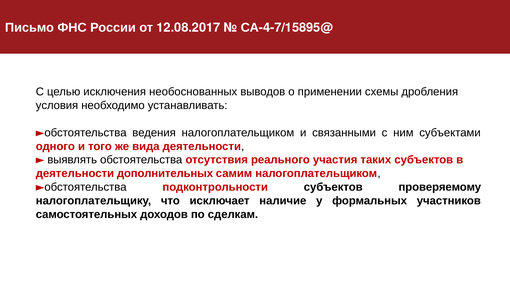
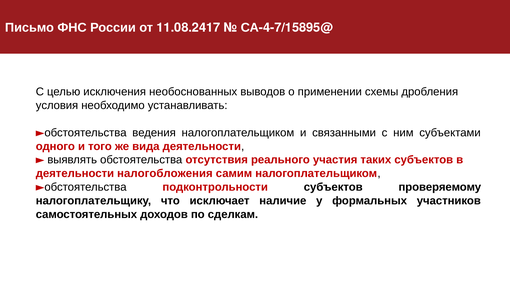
12.08.2017: 12.08.2017 -> 11.08.2417
дополнительных: дополнительных -> налогобложения
